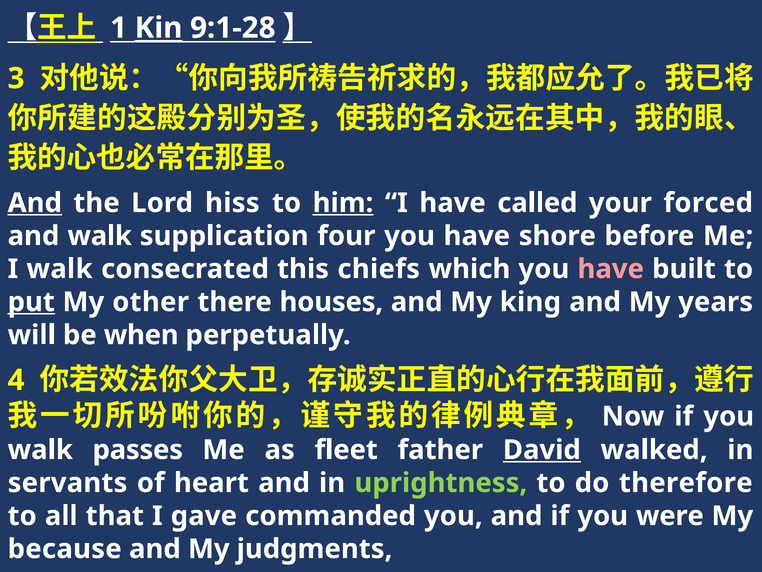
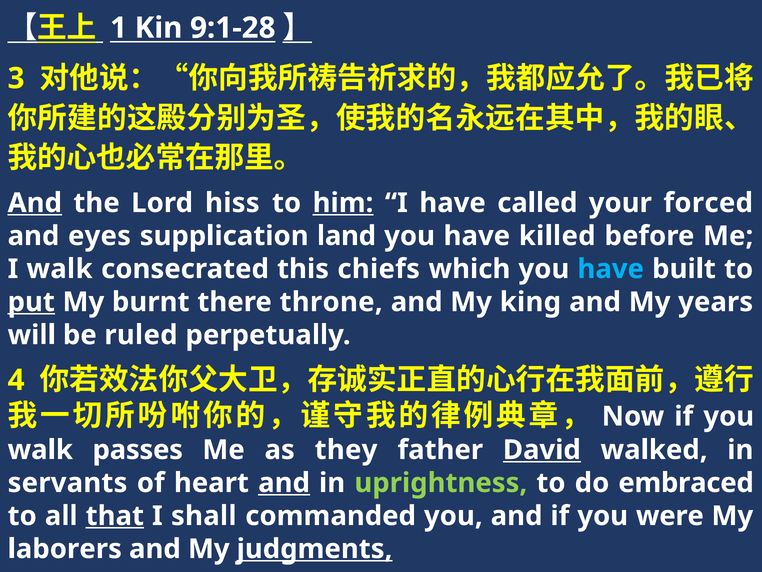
Kin underline: present -> none
and walk: walk -> eyes
four: four -> land
shore: shore -> killed
have at (611, 269) colour: pink -> light blue
other: other -> burnt
houses: houses -> throne
when: when -> ruled
fleet: fleet -> they
and at (284, 483) underline: none -> present
therefore: therefore -> embraced
that underline: none -> present
gave: gave -> shall
because: because -> laborers
judgments underline: none -> present
